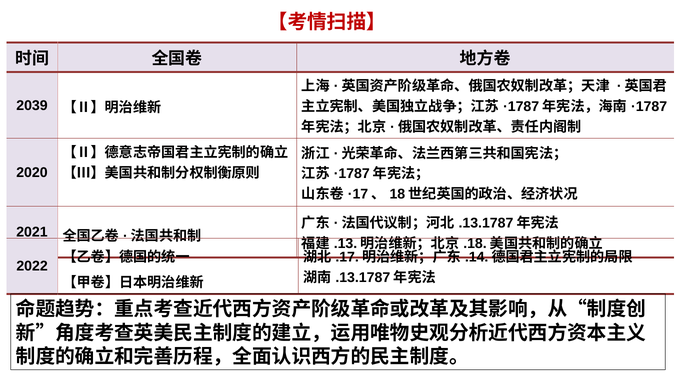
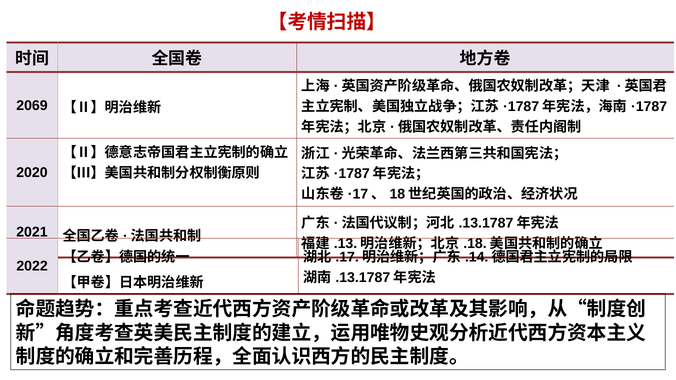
2039: 2039 -> 2069
